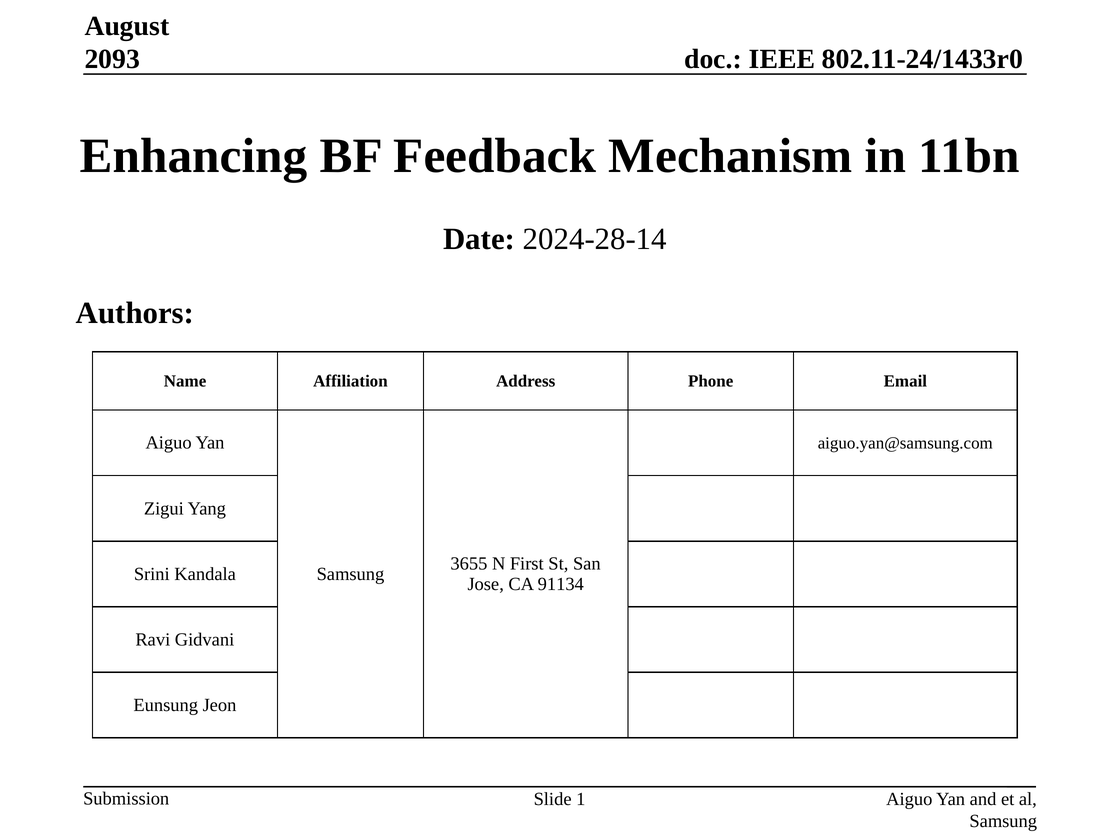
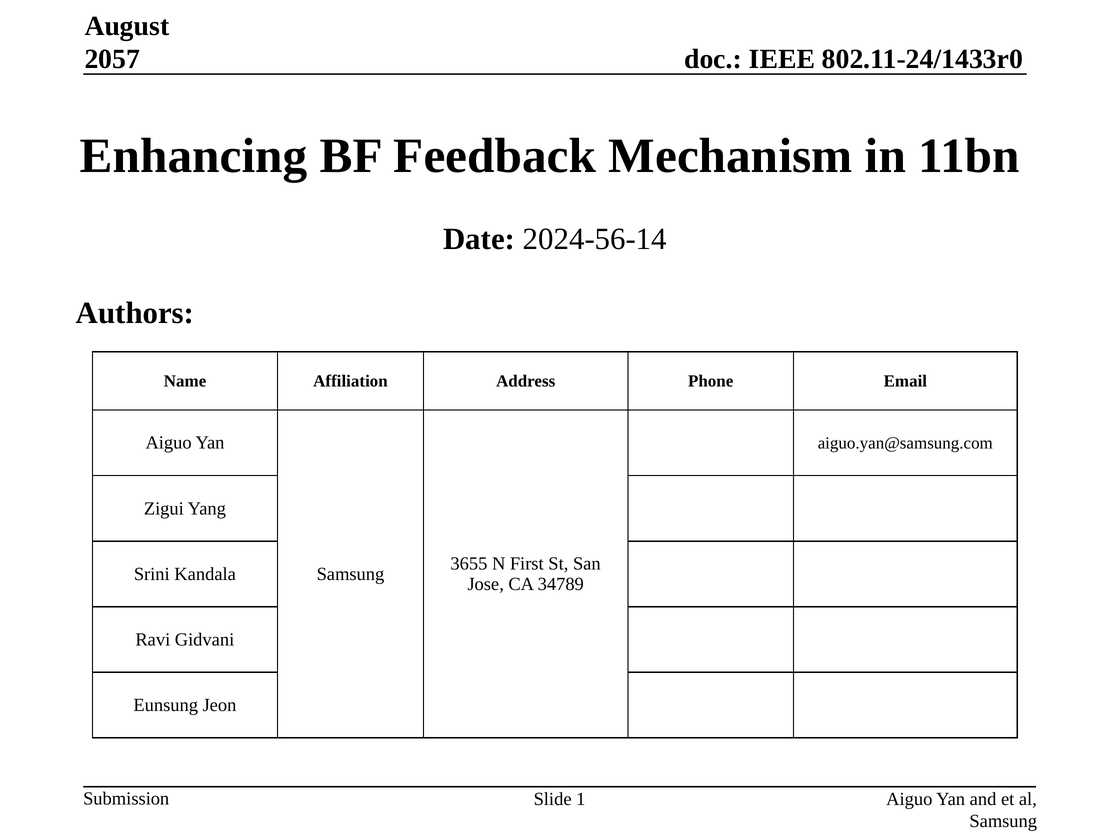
2093: 2093 -> 2057
2024-28-14: 2024-28-14 -> 2024-56-14
91134: 91134 -> 34789
